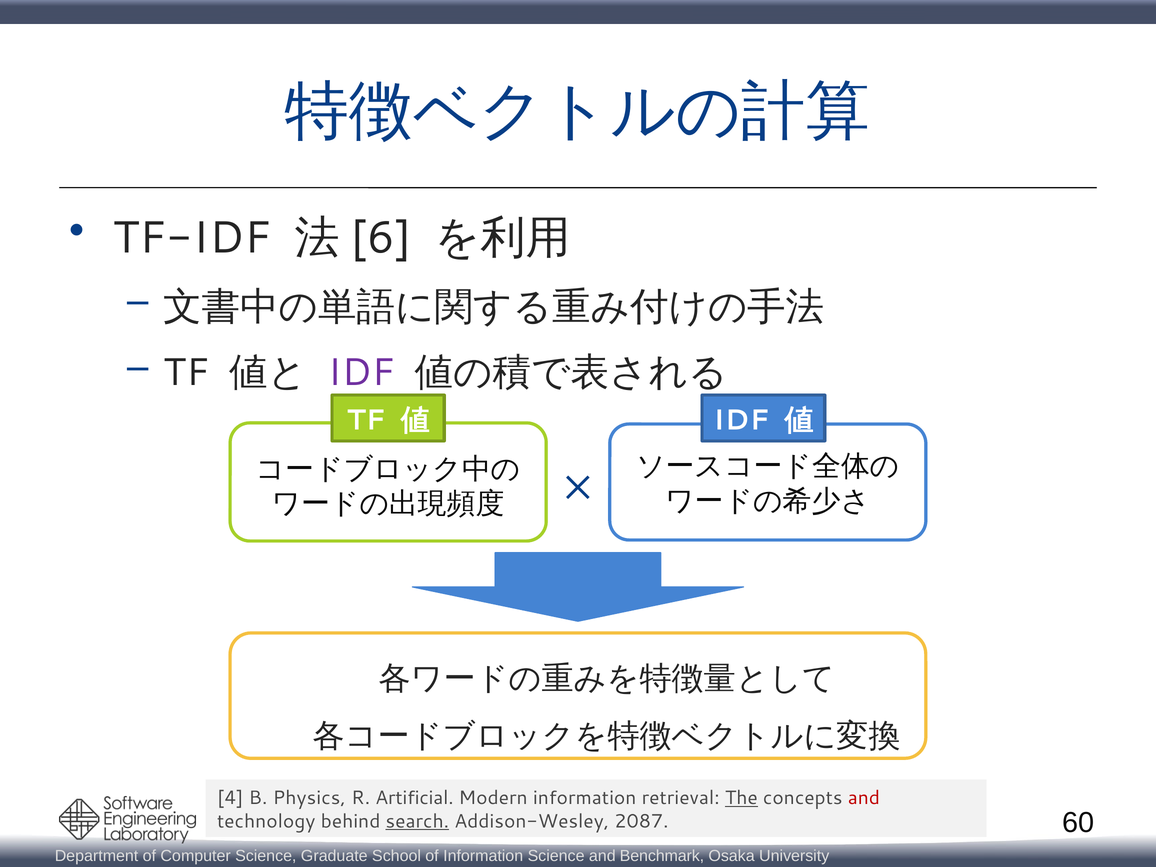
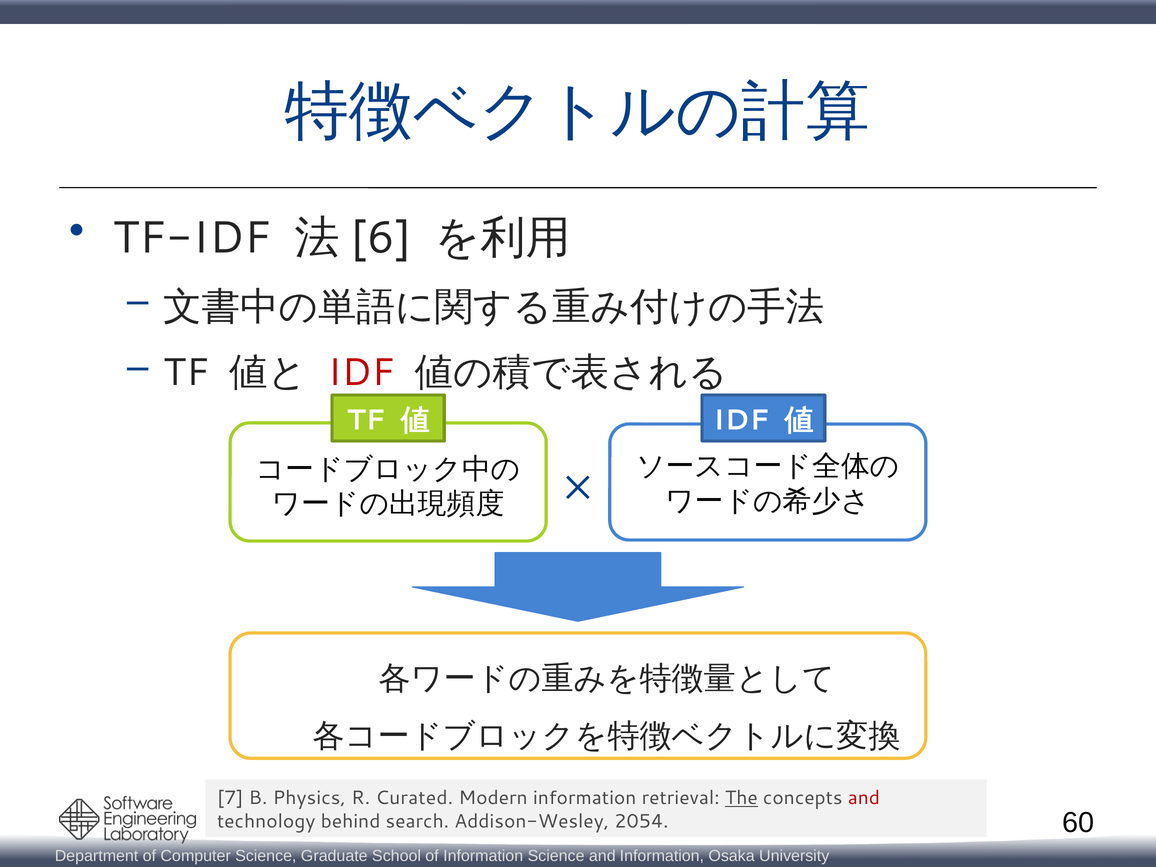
IDF at (362, 373) colour: purple -> red
4: 4 -> 7
Artificial: Artificial -> Curated
search underline: present -> none
2087: 2087 -> 2054
and Benchmark: Benchmark -> Information
